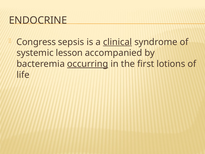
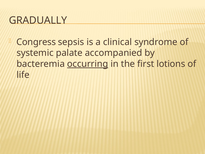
ENDOCRINE: ENDOCRINE -> GRADUALLY
clinical underline: present -> none
lesson: lesson -> palate
